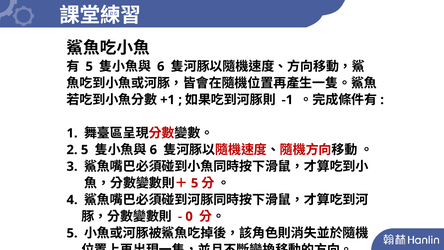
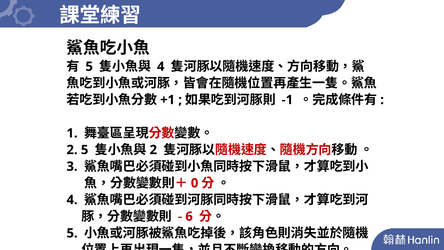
6 at (161, 66): 6 -> 4
6 at (153, 150): 6 -> 2
5 at (195, 183): 5 -> 0
0: 0 -> 6
